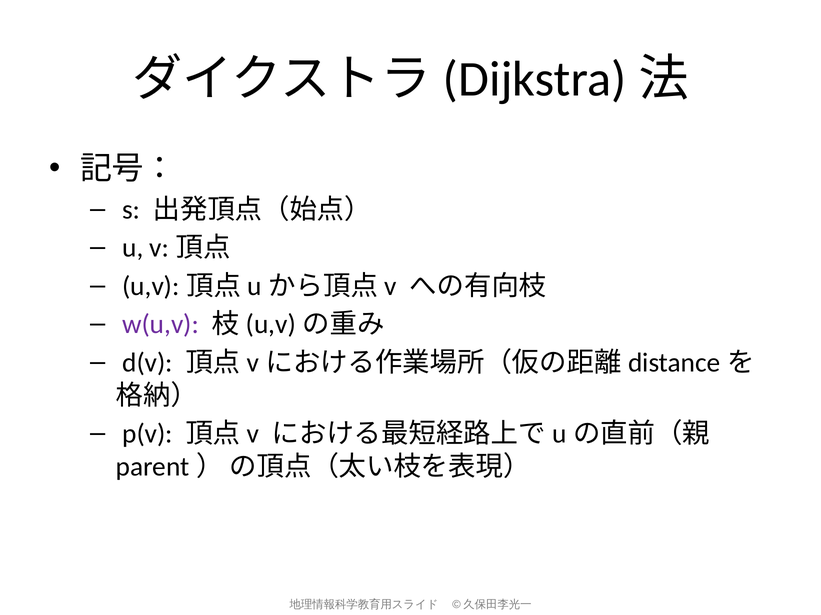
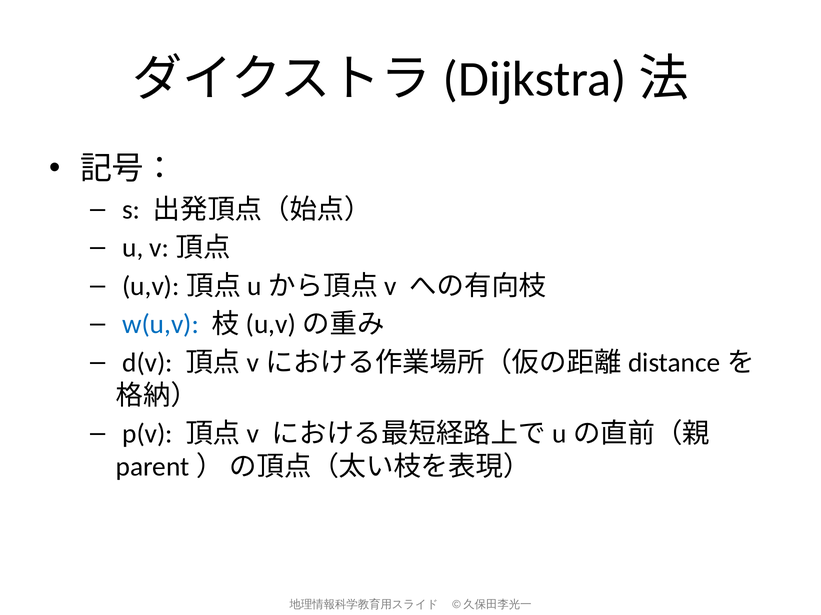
w(u,v colour: purple -> blue
